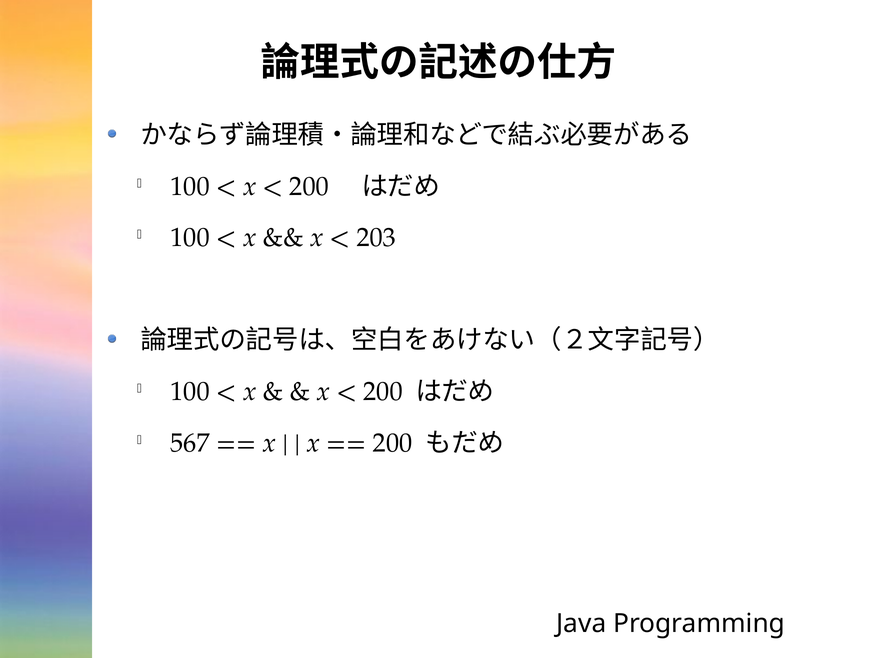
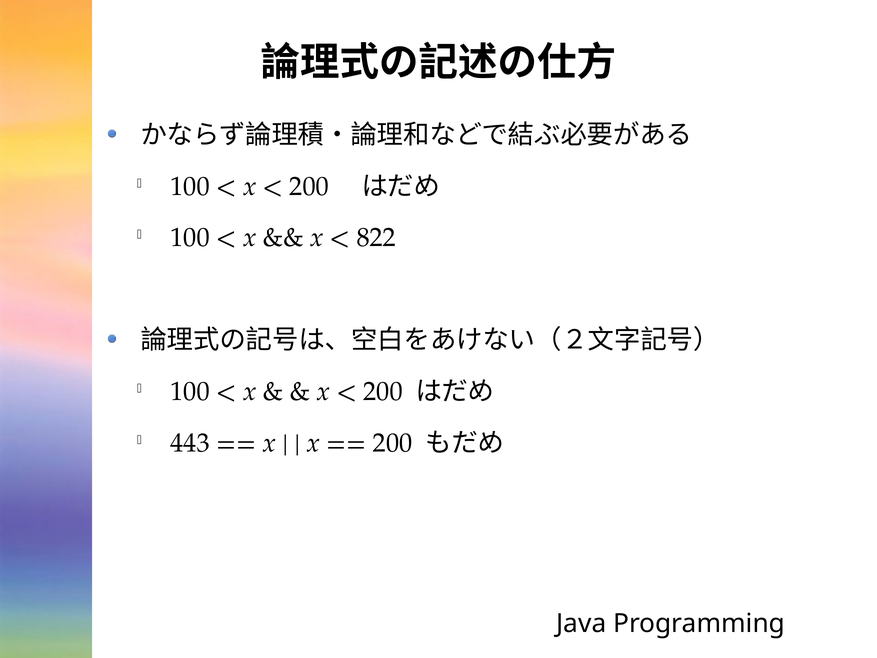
203: 203 -> 822
567: 567 -> 443
